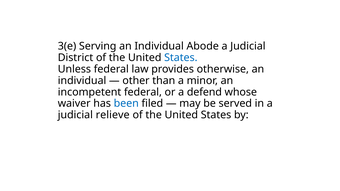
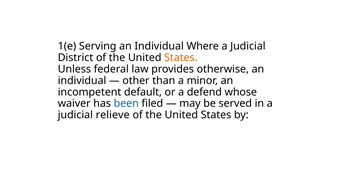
3(e: 3(e -> 1(e
Abode: Abode -> Where
States at (181, 58) colour: blue -> orange
incompetent federal: federal -> default
